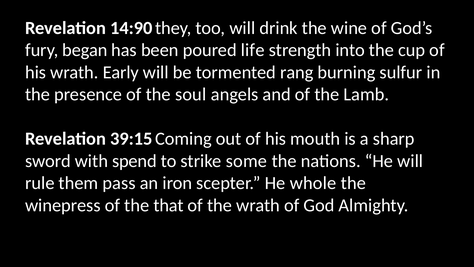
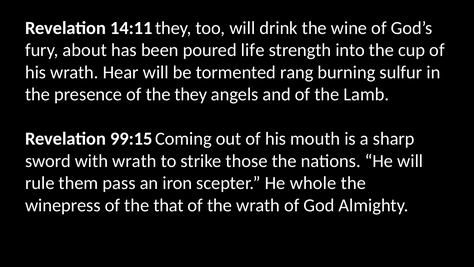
14:90: 14:90 -> 14:11
began: began -> about
Early: Early -> Hear
the soul: soul -> they
39:15: 39:15 -> 99:15
with spend: spend -> wrath
some: some -> those
